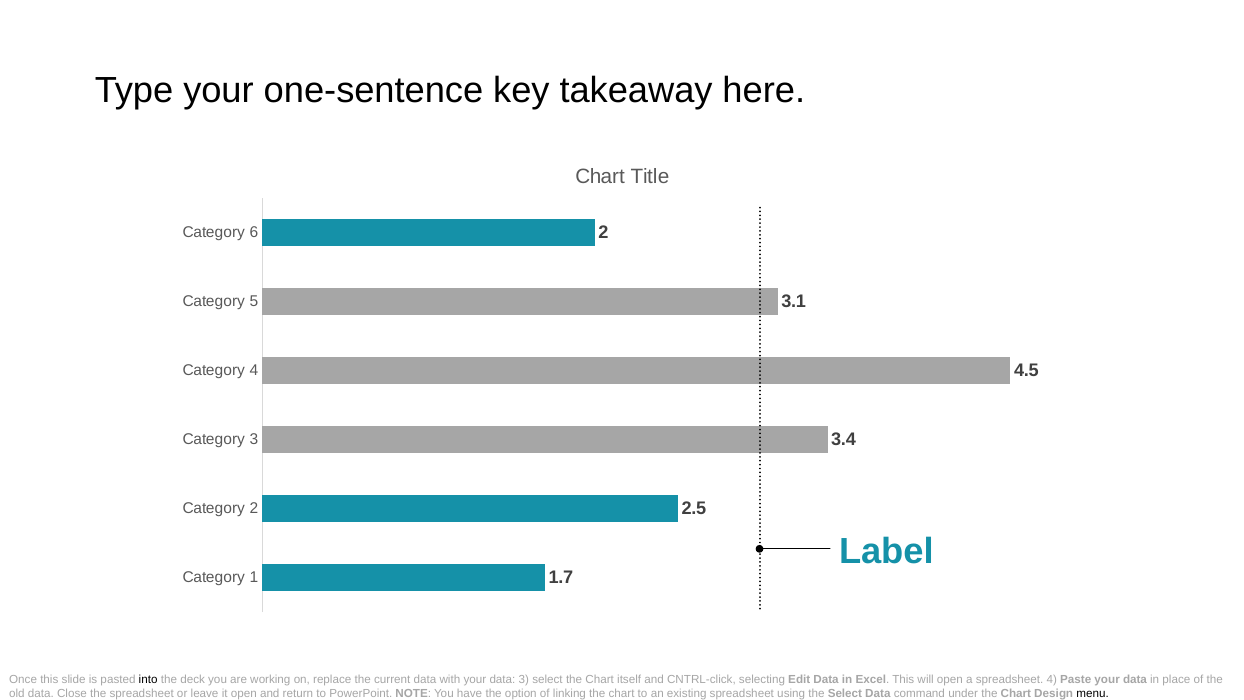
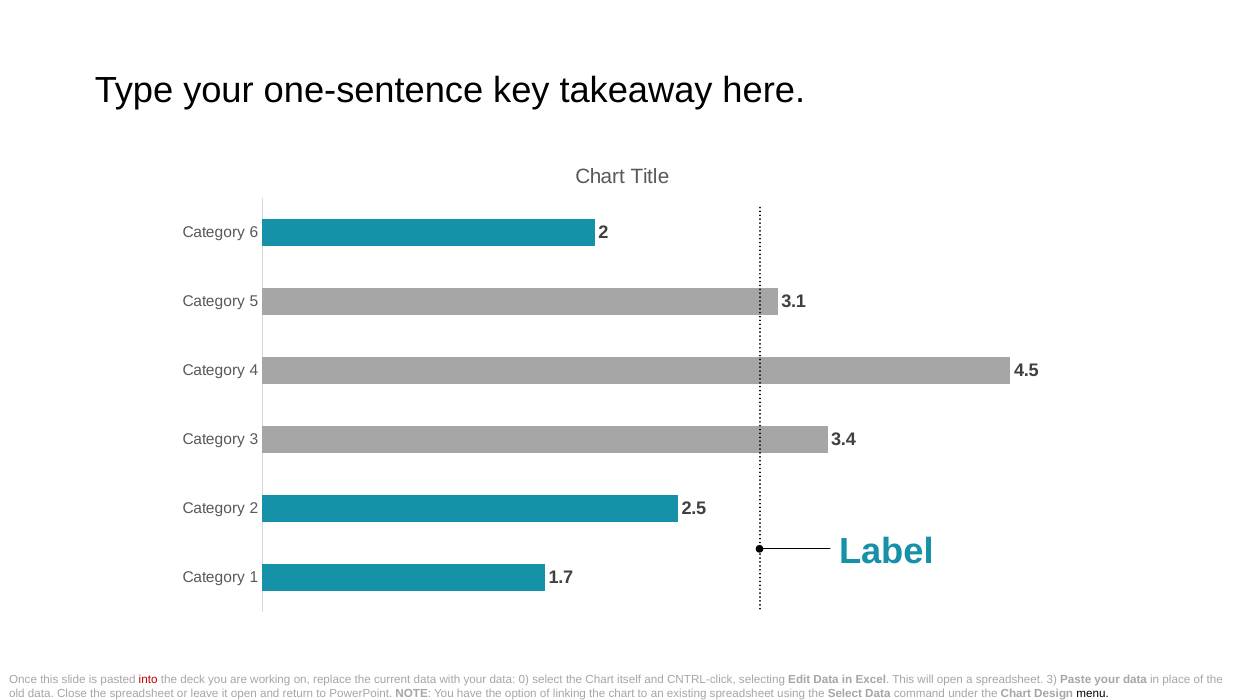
into colour: black -> red
data 3: 3 -> 0
spreadsheet 4: 4 -> 3
